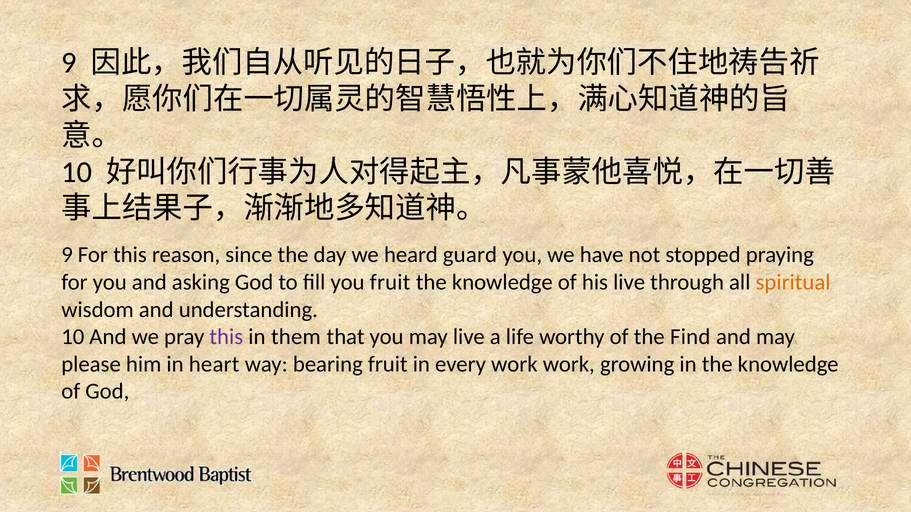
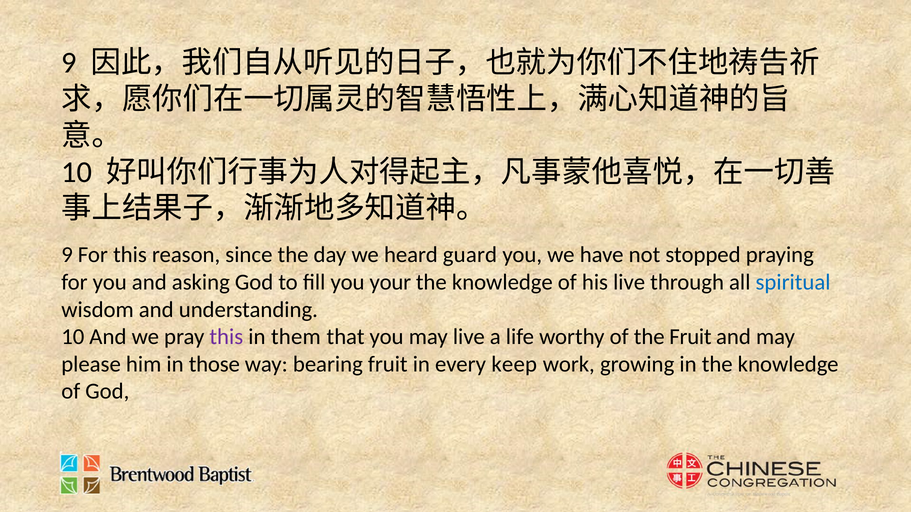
you fruit: fruit -> your
spiritual colour: orange -> blue
the Find: Find -> Fruit
heart: heart -> those
every work: work -> keep
